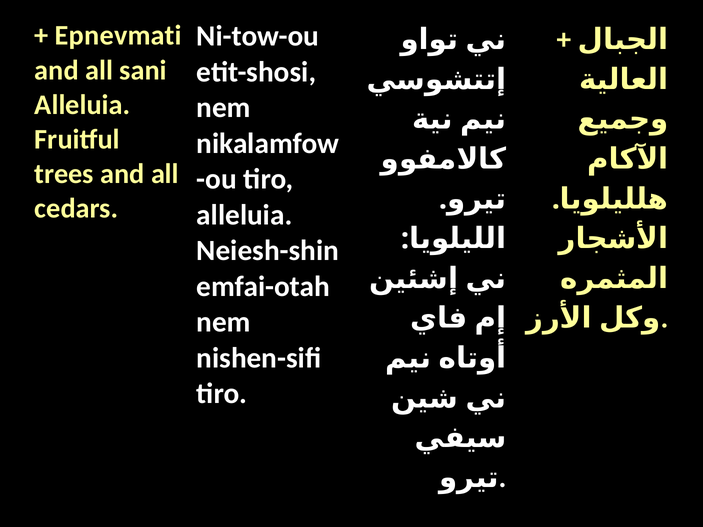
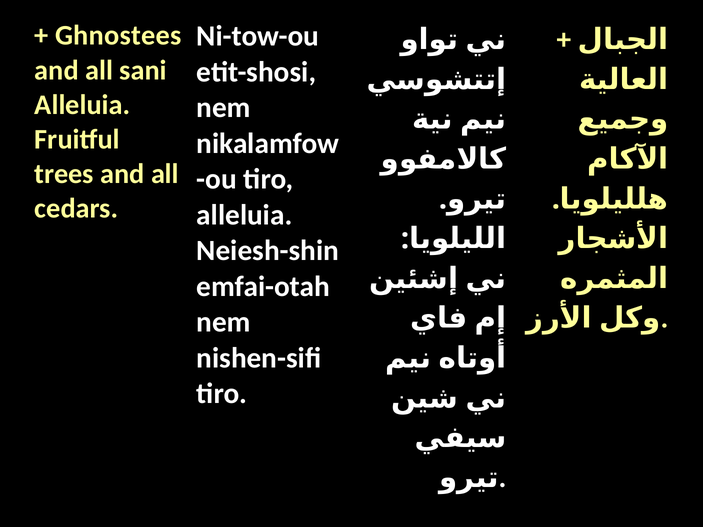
Epnevmati: Epnevmati -> Ghnostees
